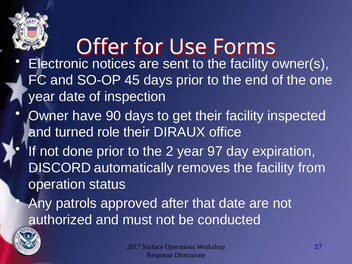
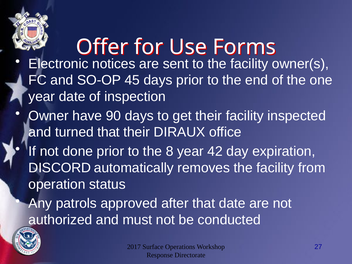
turned role: role -> that
2: 2 -> 8
97: 97 -> 42
